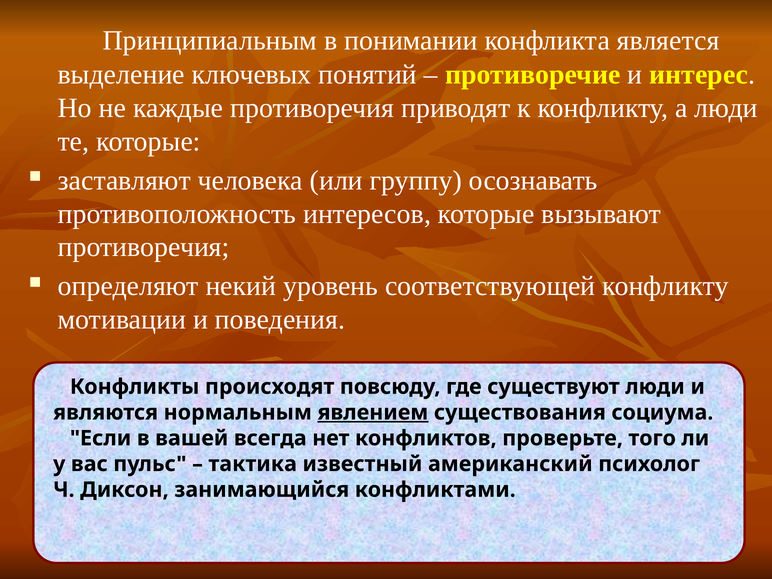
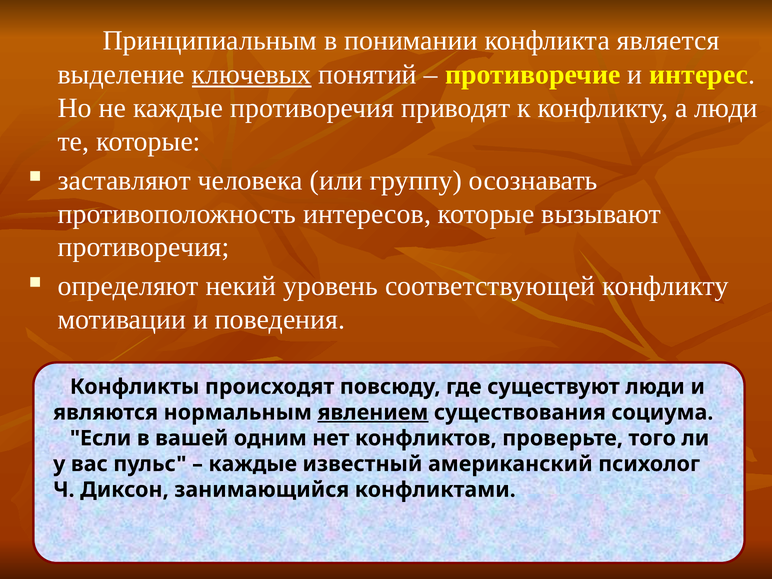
ключевых underline: none -> present
всегда: всегда -> одним
тактика at (253, 464): тактика -> каждые
